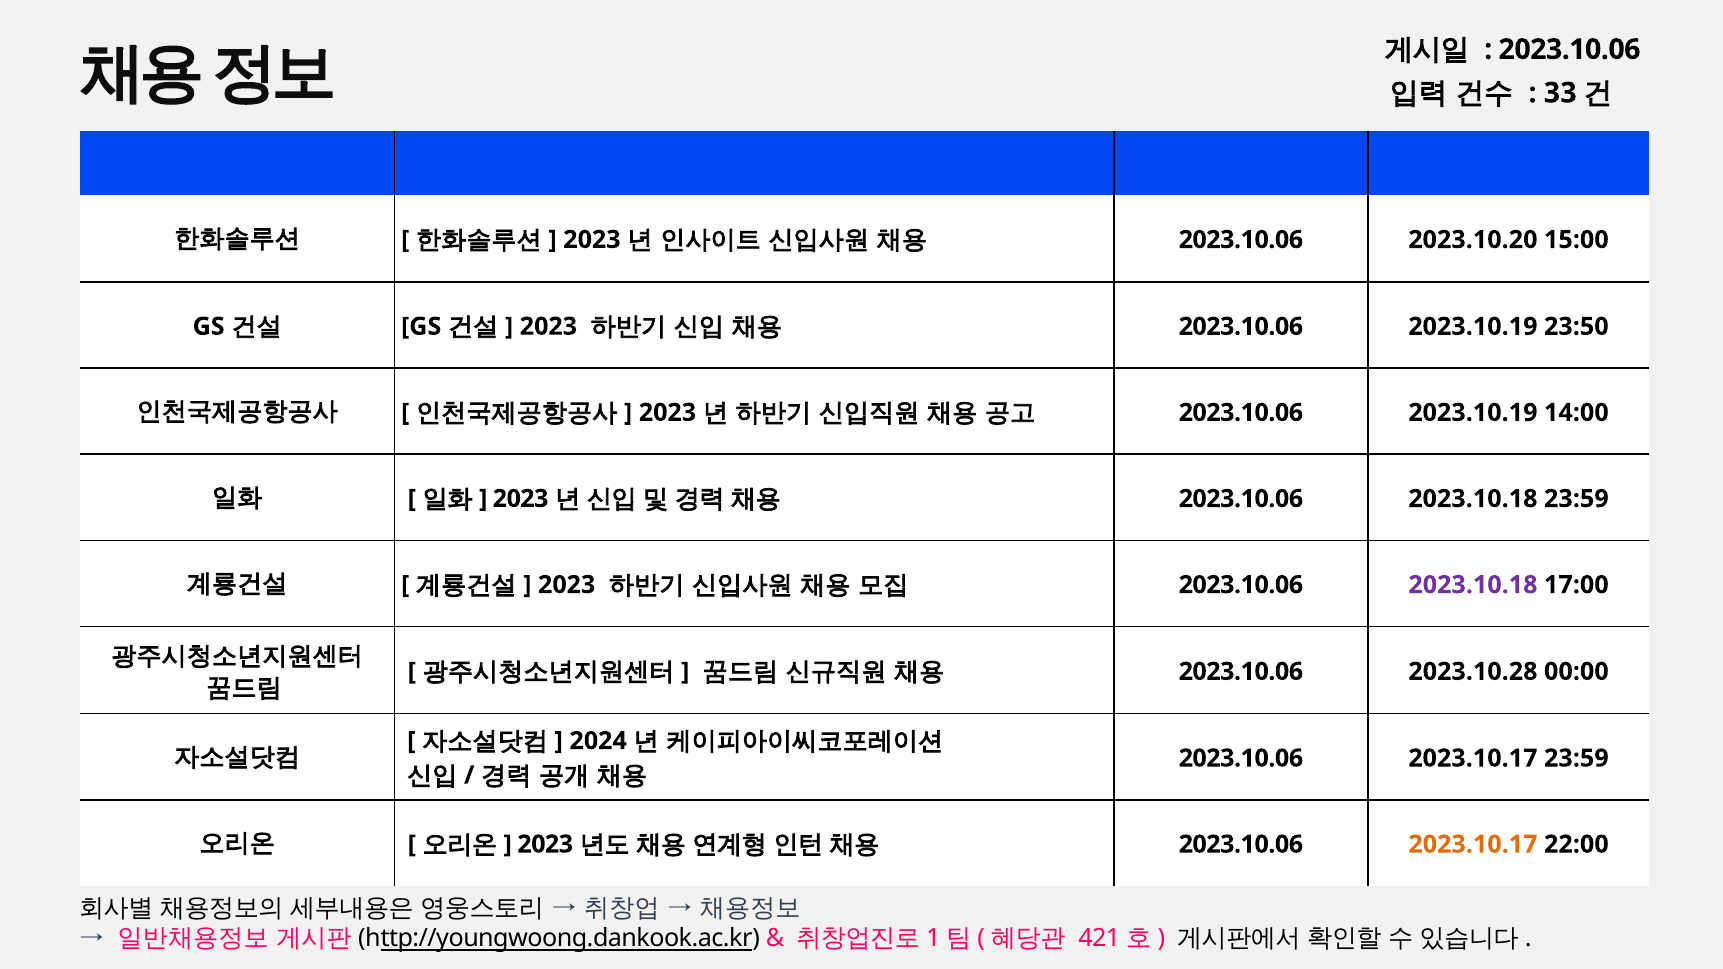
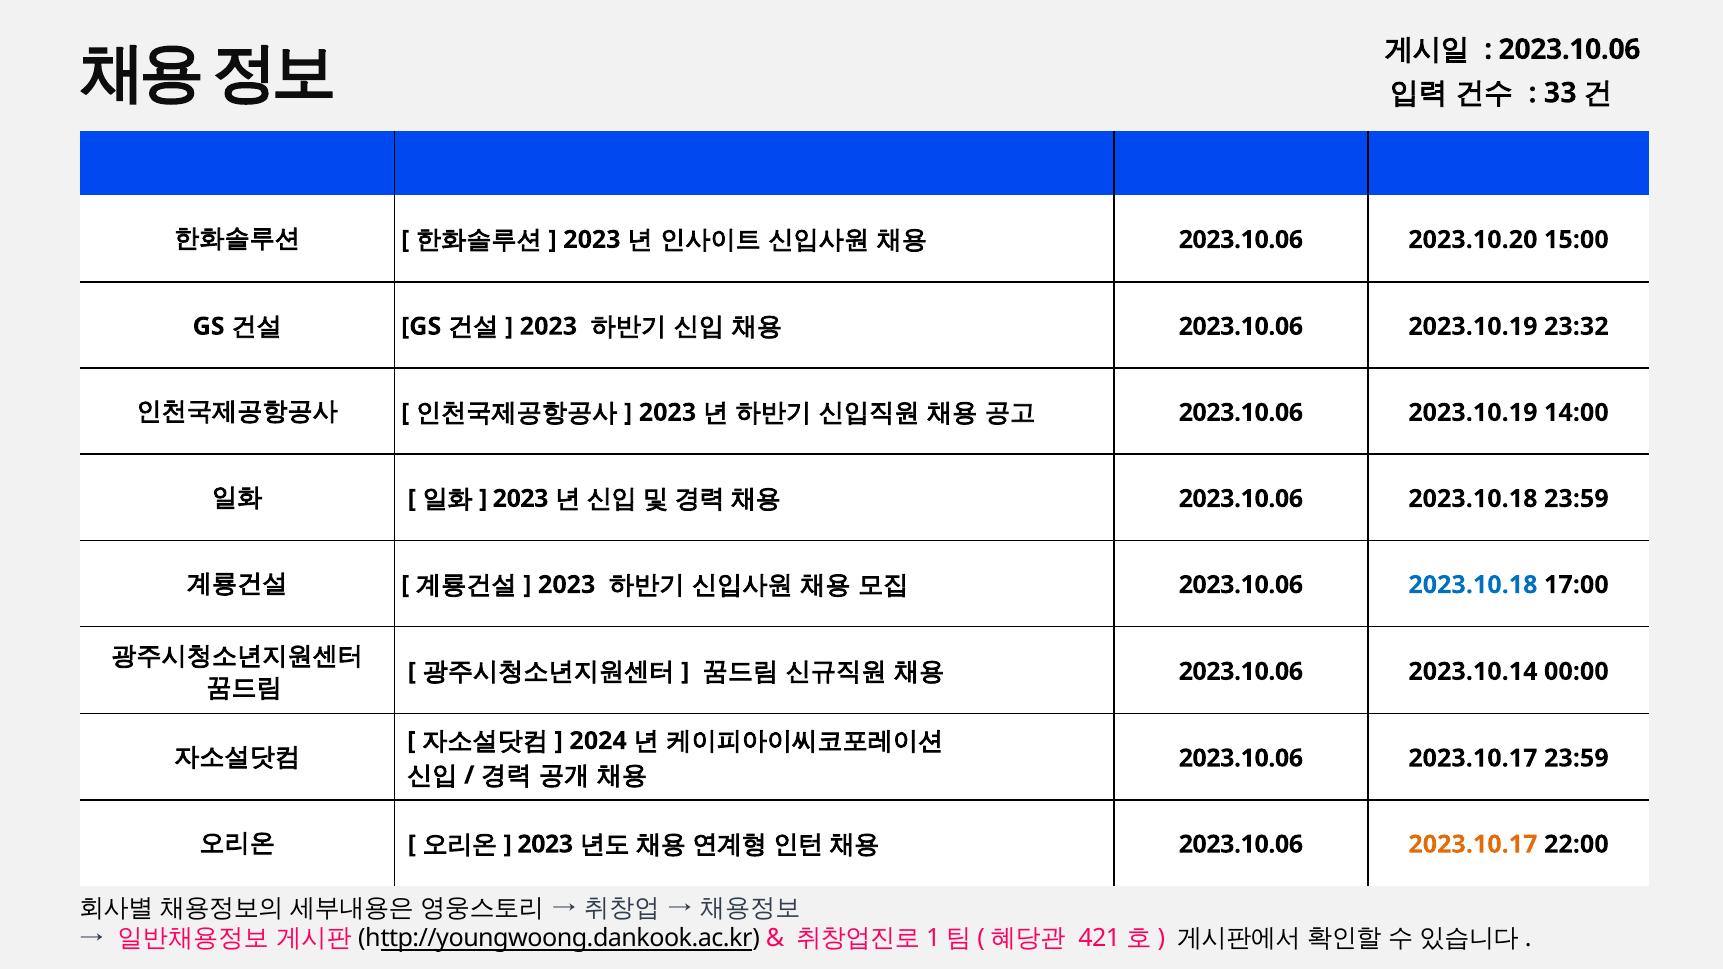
23:50: 23:50 -> 23:32
2023.10.18 at (1473, 585) colour: purple -> blue
2023.10.28: 2023.10.28 -> 2023.10.14
